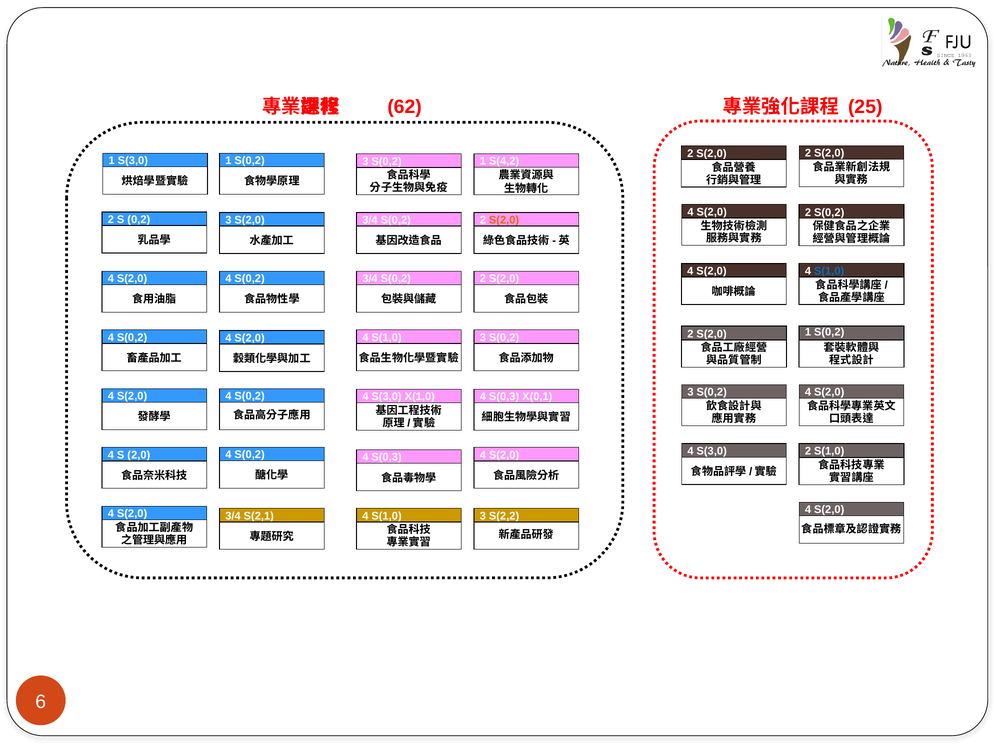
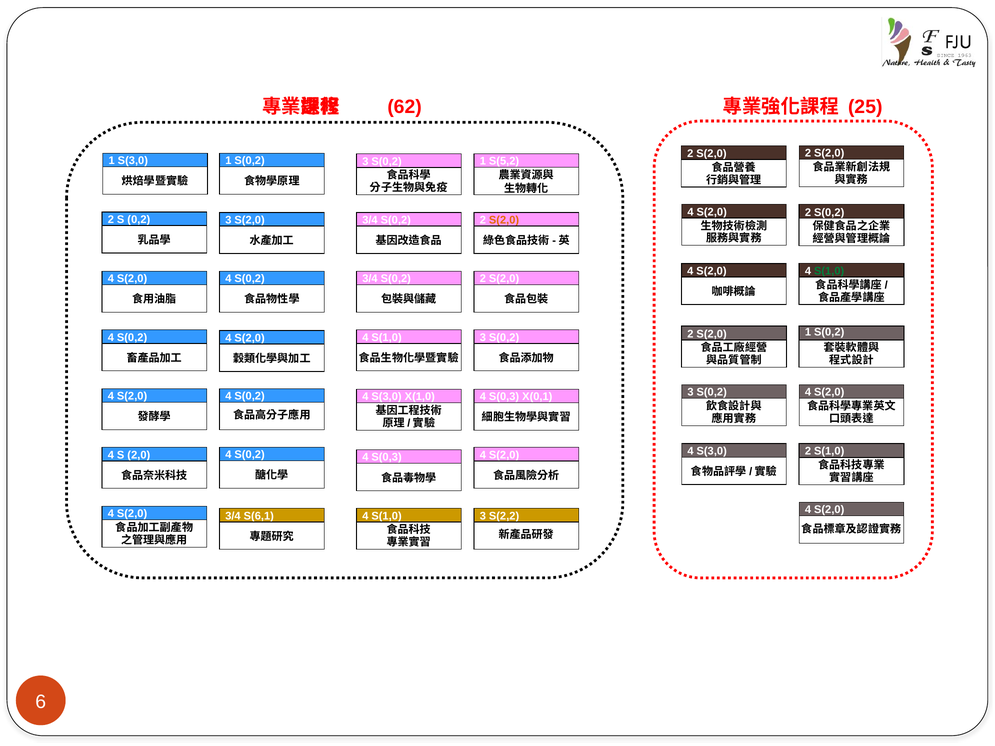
S(4,2: S(4,2 -> S(5,2
S(1,0 at (829, 271) colour: blue -> green
S(2,1: S(2,1 -> S(6,1
